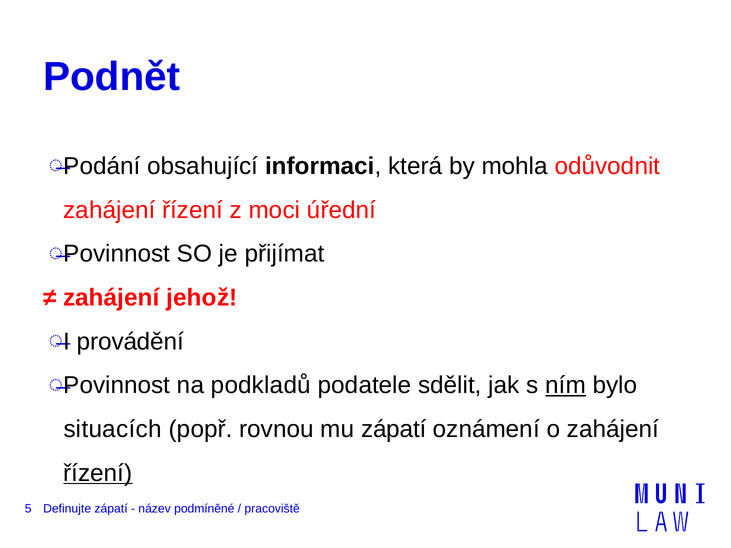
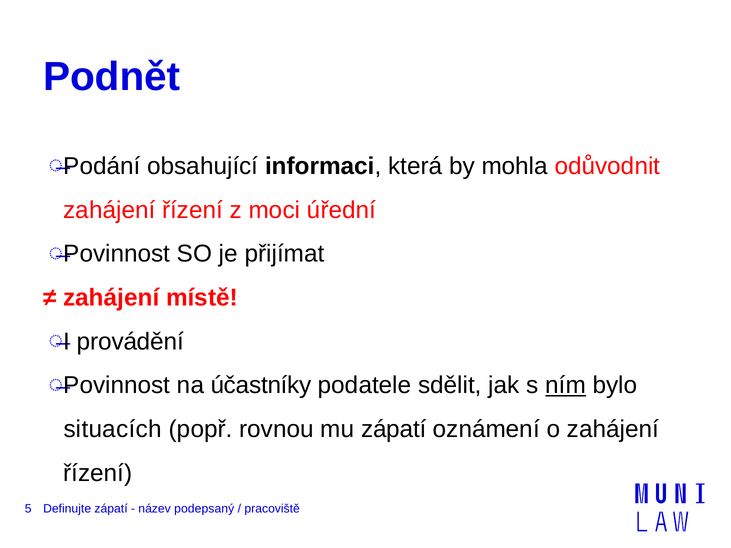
jehož: jehož -> místě
podkladů: podkladů -> účastníky
řízení at (98, 473) underline: present -> none
podmíněné: podmíněné -> podepsaný
